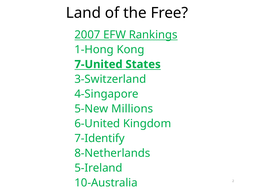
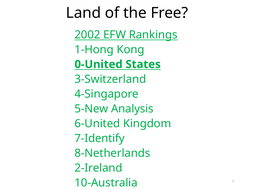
2007: 2007 -> 2002
7-United: 7-United -> 0-United
Millions: Millions -> Analysis
5-Ireland: 5-Ireland -> 2-Ireland
